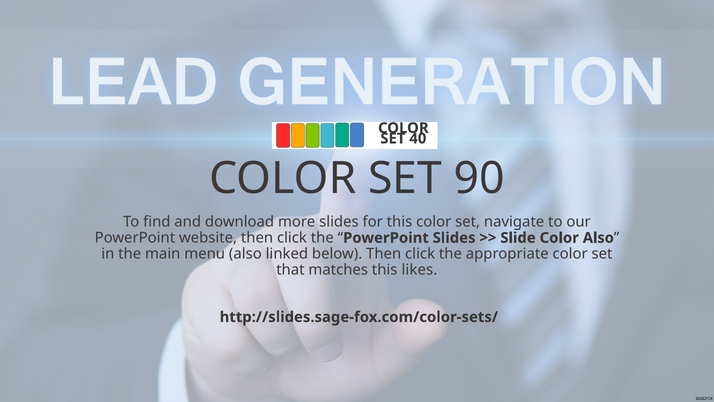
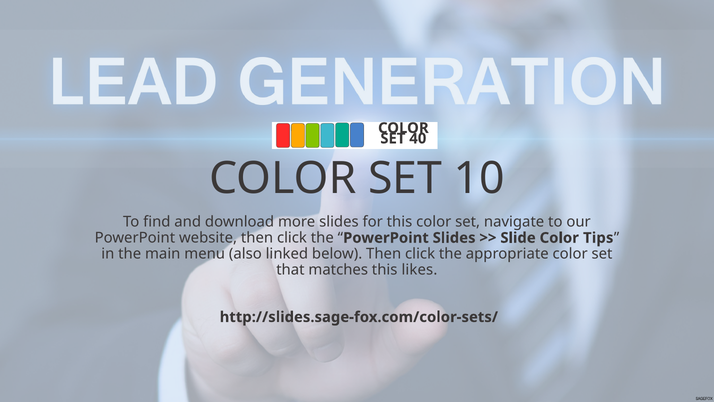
90: 90 -> 10
Color Also: Also -> Tips
